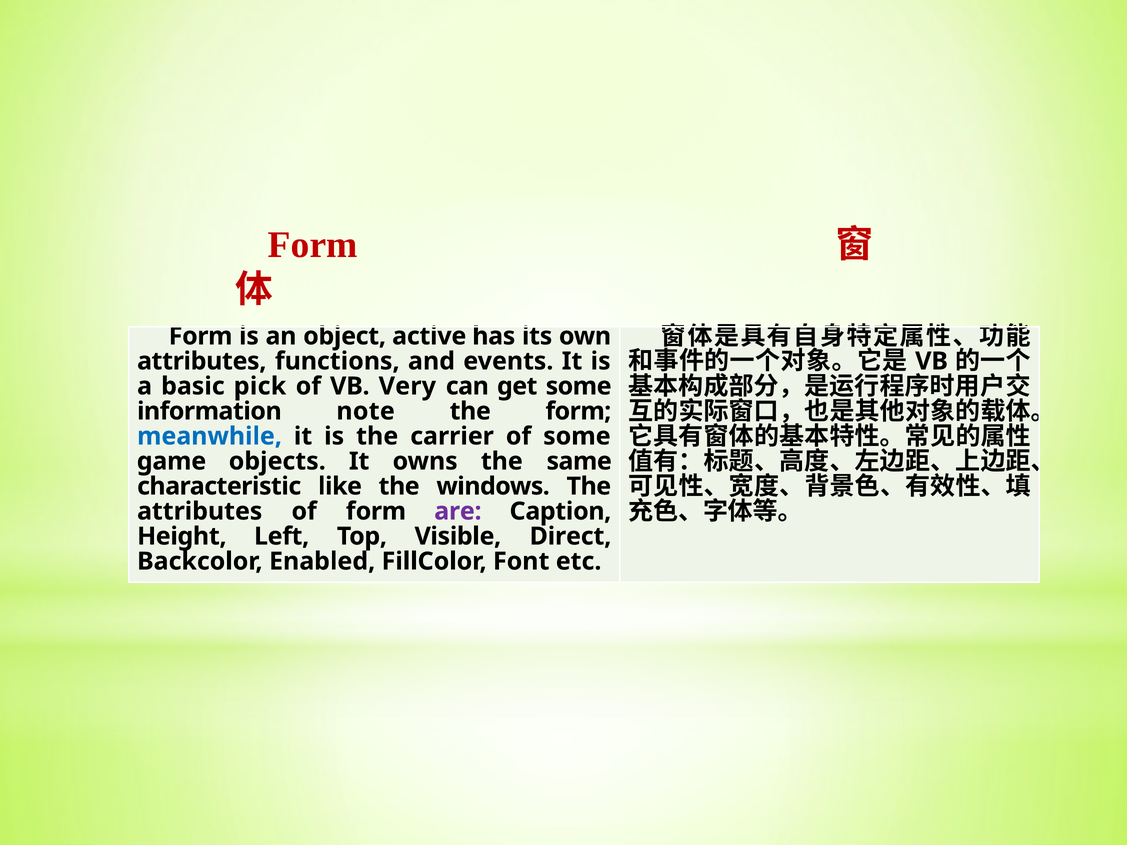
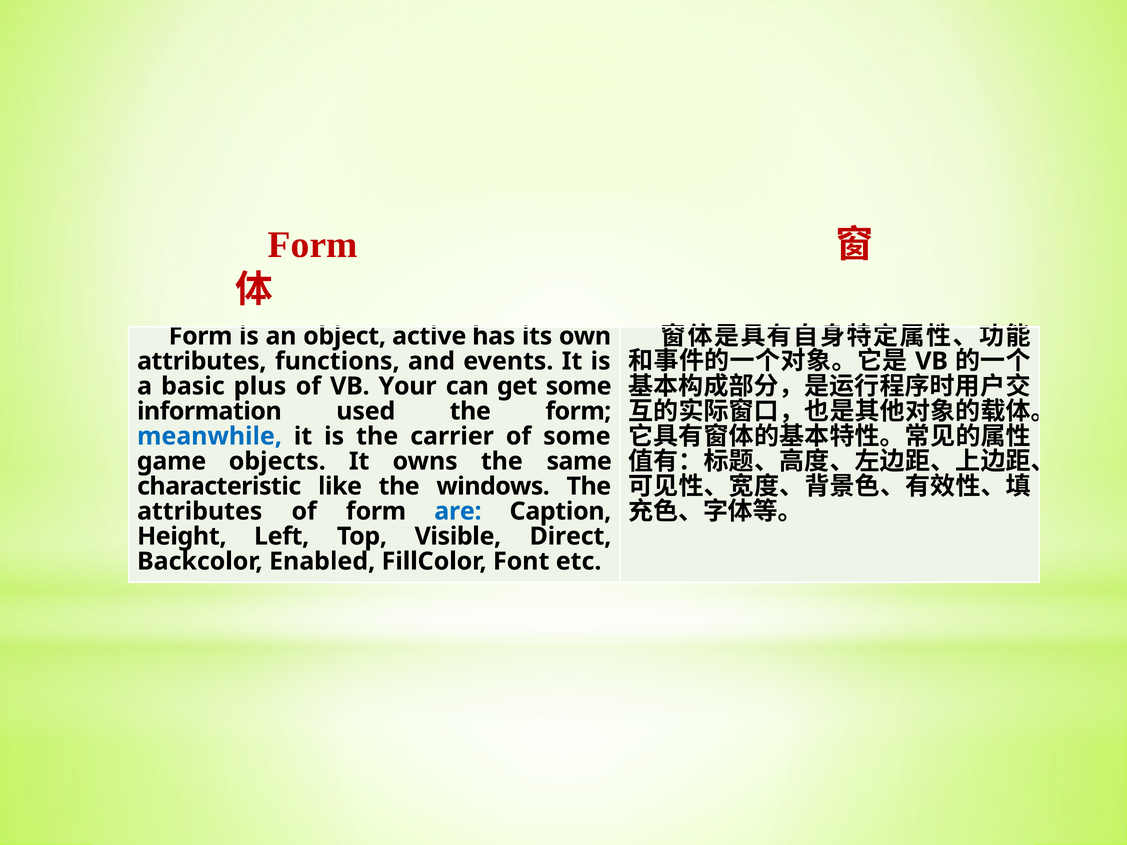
pick: pick -> plus
Very: Very -> Your
note: note -> used
are colour: purple -> blue
